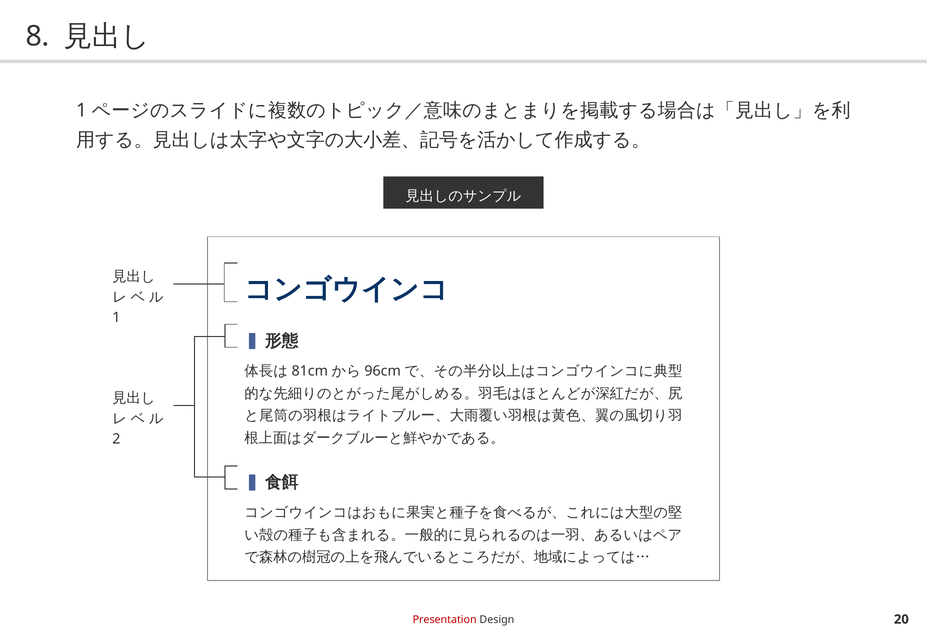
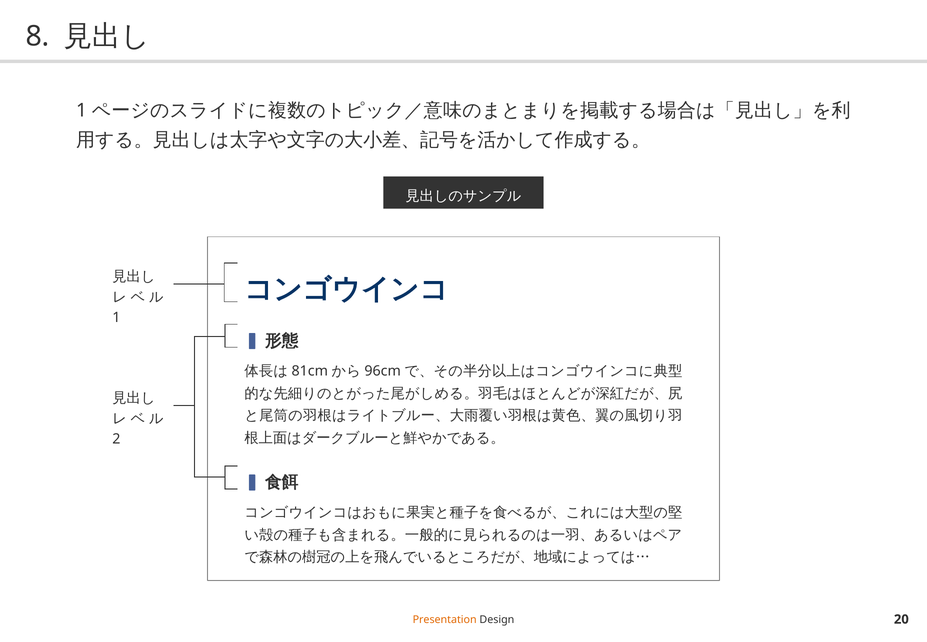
Presentation colour: red -> orange
